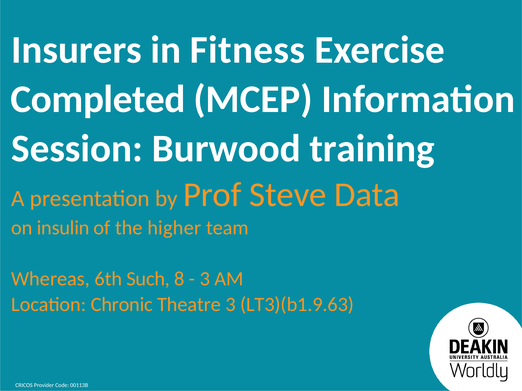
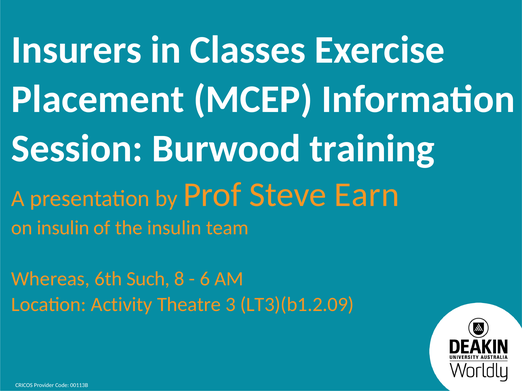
Fitness: Fitness -> Classes
Completed: Completed -> Placement
Data: Data -> Earn
the higher: higher -> insulin
3 at (205, 279): 3 -> 6
Chronic: Chronic -> Activity
LT3)(b1.9.63: LT3)(b1.9.63 -> LT3)(b1.2.09
